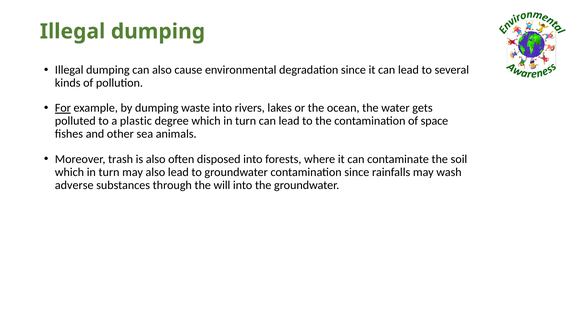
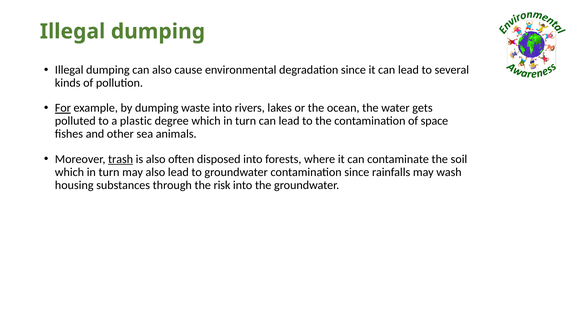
trash underline: none -> present
adverse: adverse -> housing
will: will -> risk
